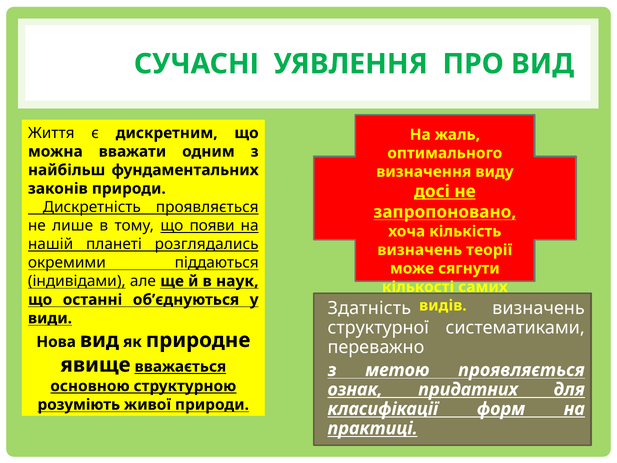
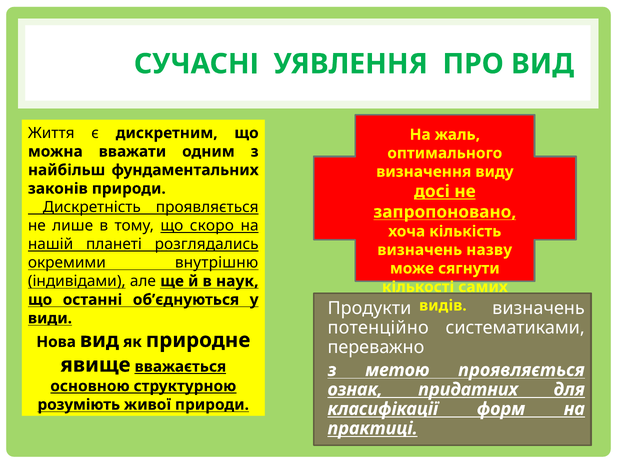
появи: появи -> скоро
теорії: теорії -> назву
піддаються: піддаються -> внутрішню
Здатність: Здатність -> Продукти
структурної: структурної -> потенційно
